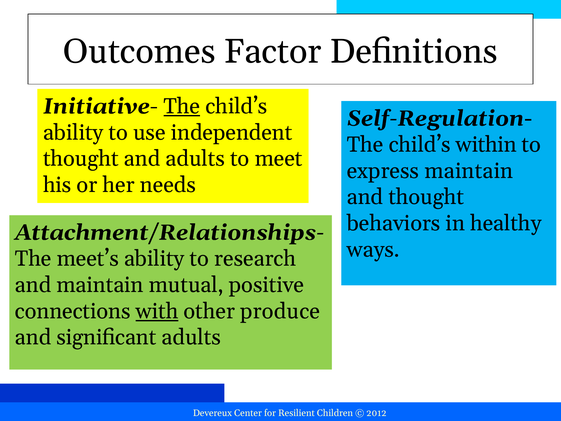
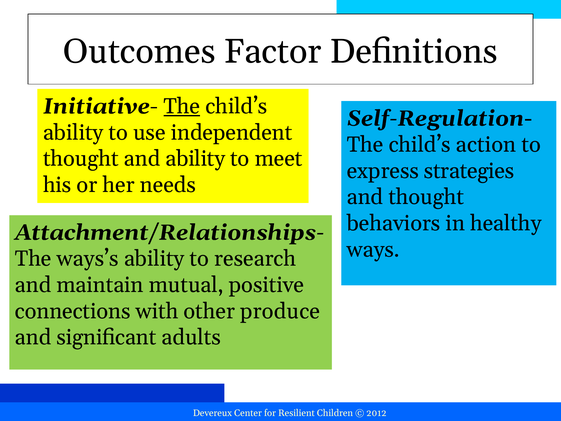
within: within -> action
and adults: adults -> ability
express maintain: maintain -> strategies
meet’s: meet’s -> ways’s
with underline: present -> none
